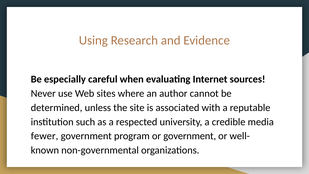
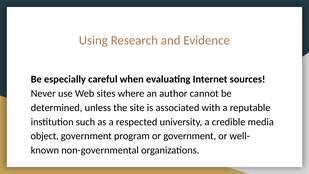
fewer: fewer -> object
